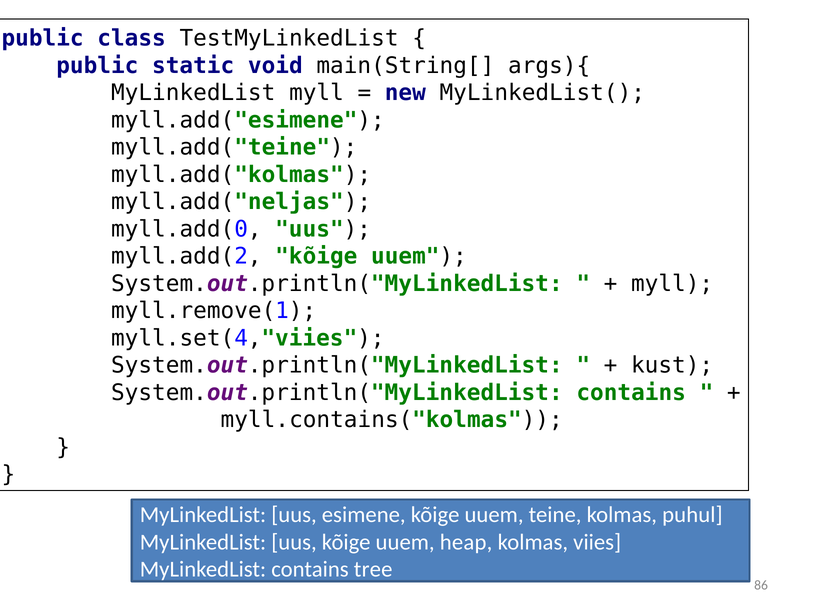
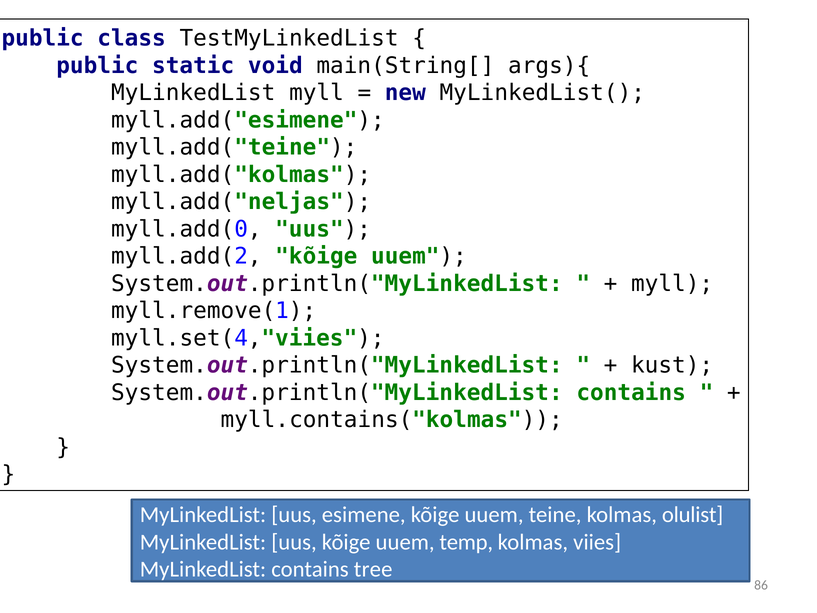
puhul: puhul -> olulist
heap: heap -> temp
